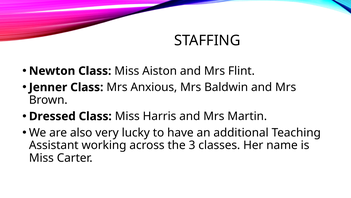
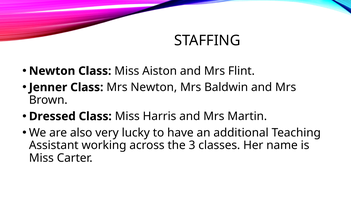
Mrs Anxious: Anxious -> Newton
